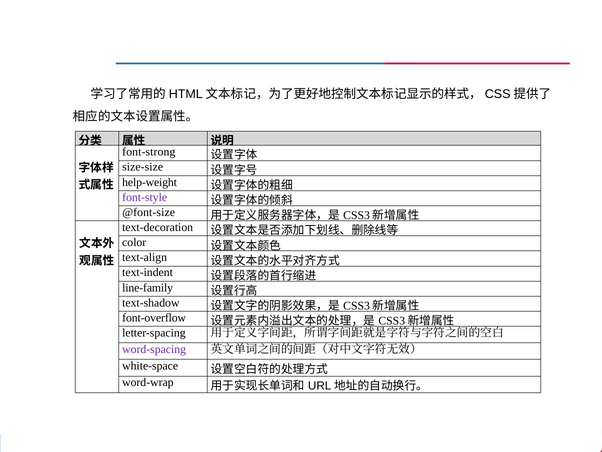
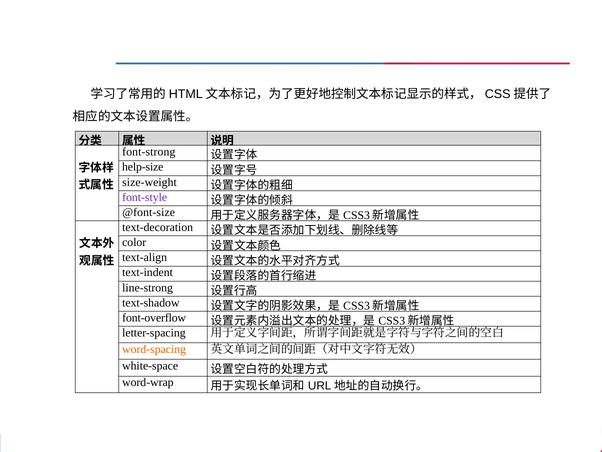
size-size: size-size -> help-size
help-weight: help-weight -> size-weight
line-family: line-family -> line-strong
word-spacing colour: purple -> orange
